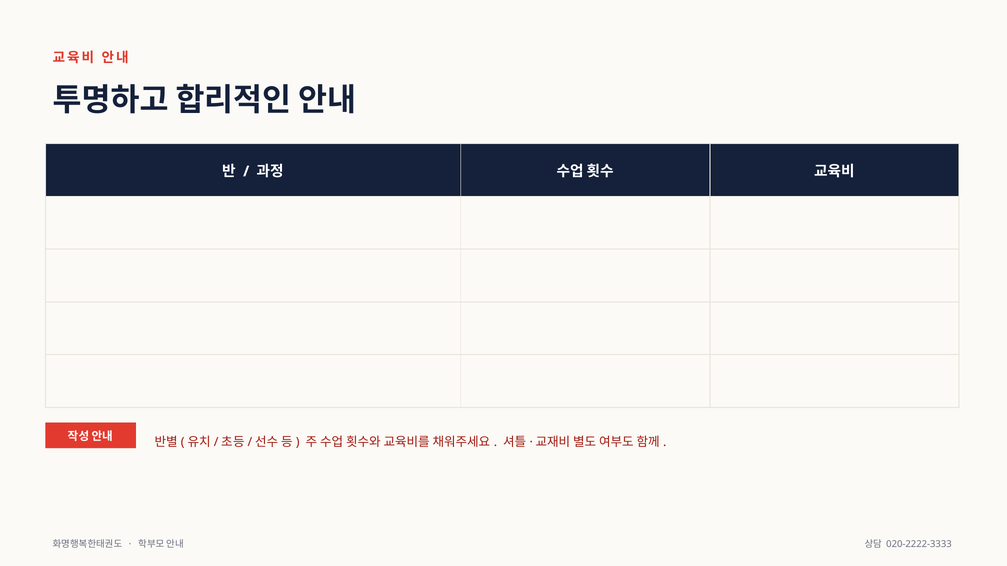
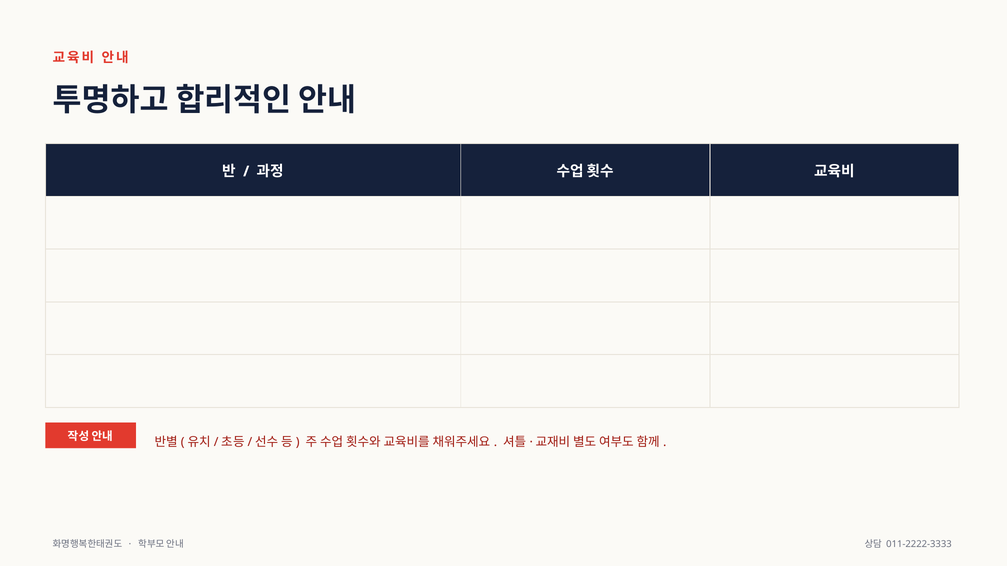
020-2222-3333: 020-2222-3333 -> 011-2222-3333
